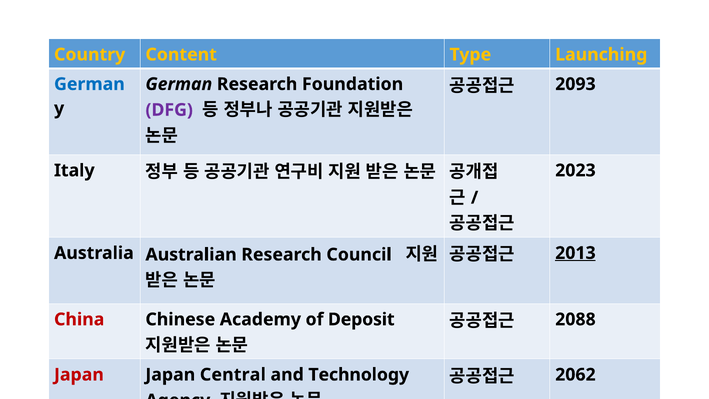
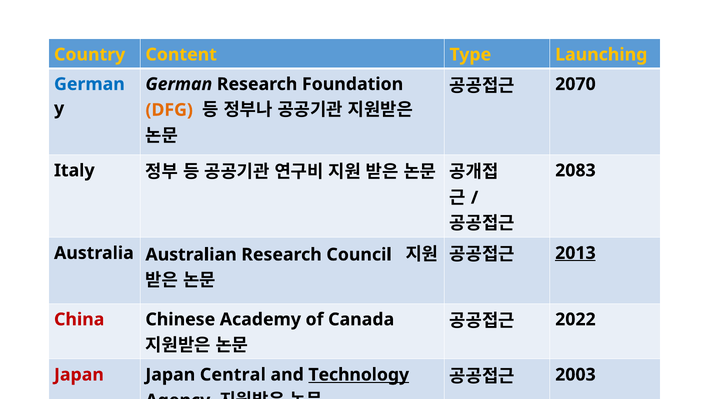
2093: 2093 -> 2070
DFG colour: purple -> orange
2023: 2023 -> 2083
2088: 2088 -> 2022
Deposit: Deposit -> Canada
2062: 2062 -> 2003
Technology underline: none -> present
